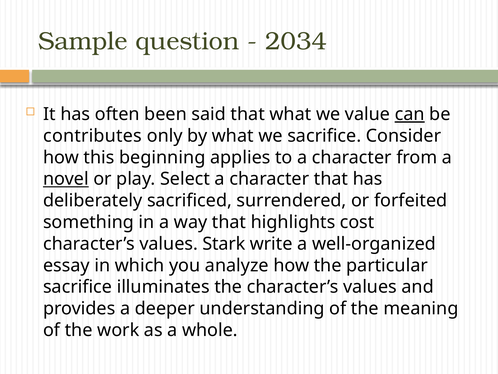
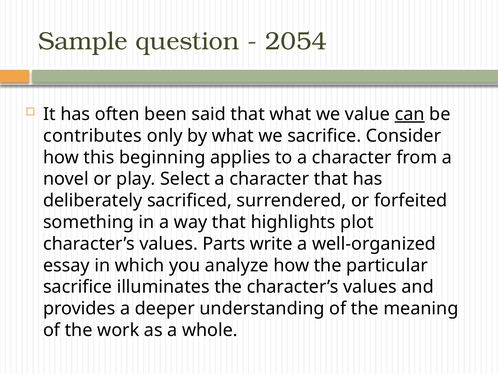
2034: 2034 -> 2054
novel underline: present -> none
cost: cost -> plot
Stark: Stark -> Parts
